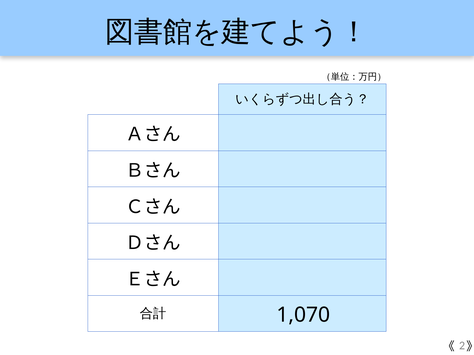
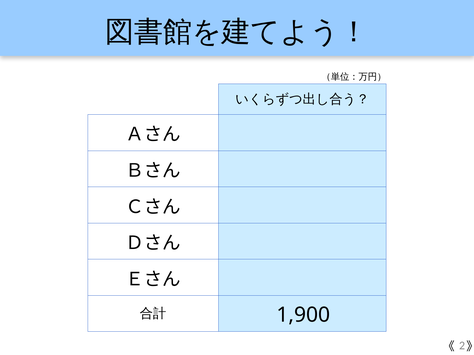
1,070: 1,070 -> 1,900
